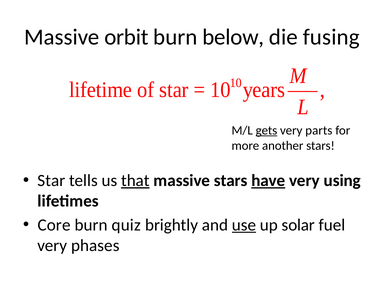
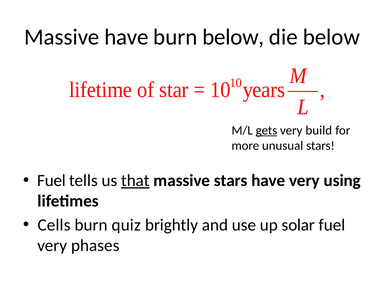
Massive orbit: orbit -> have
die fusing: fusing -> below
parts: parts -> build
another: another -> unusual
Star at (51, 181): Star -> Fuel
have at (268, 181) underline: present -> none
Core: Core -> Cells
use underline: present -> none
